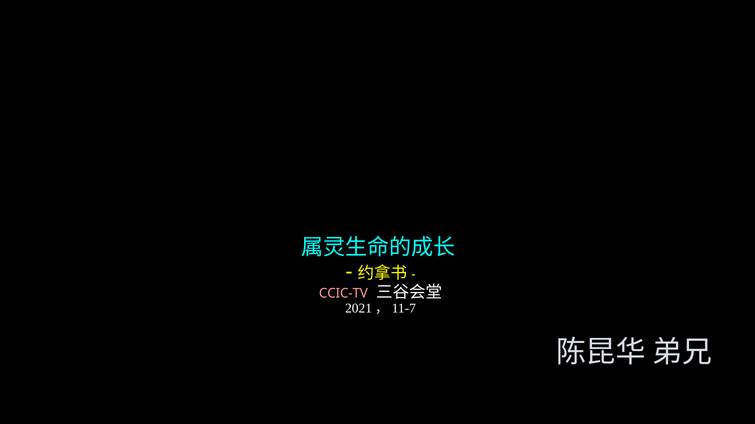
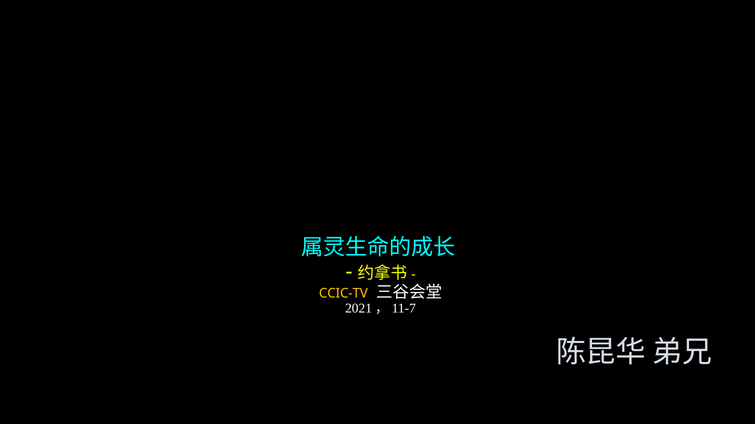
CCIC-TV colour: pink -> yellow
